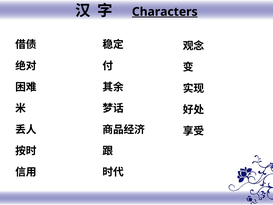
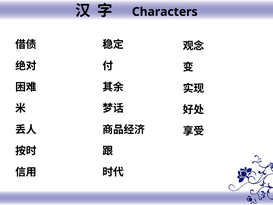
Characters underline: present -> none
